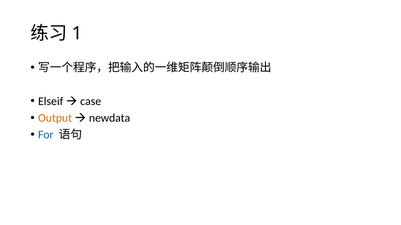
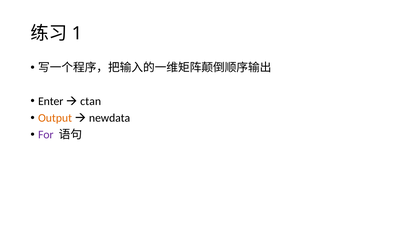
Elseif: Elseif -> Enter
case: case -> ctan
For colour: blue -> purple
